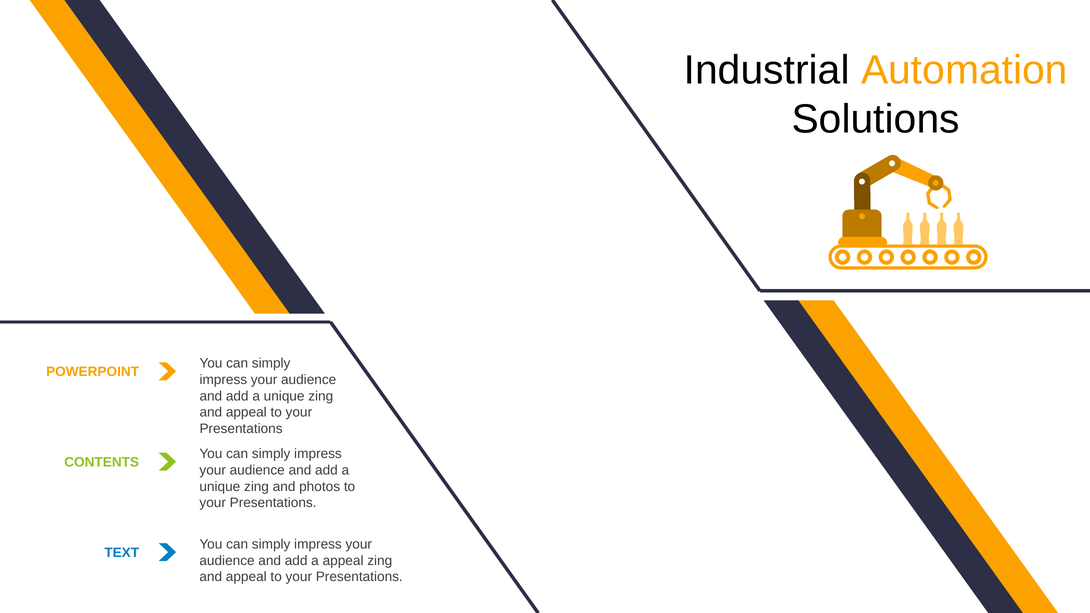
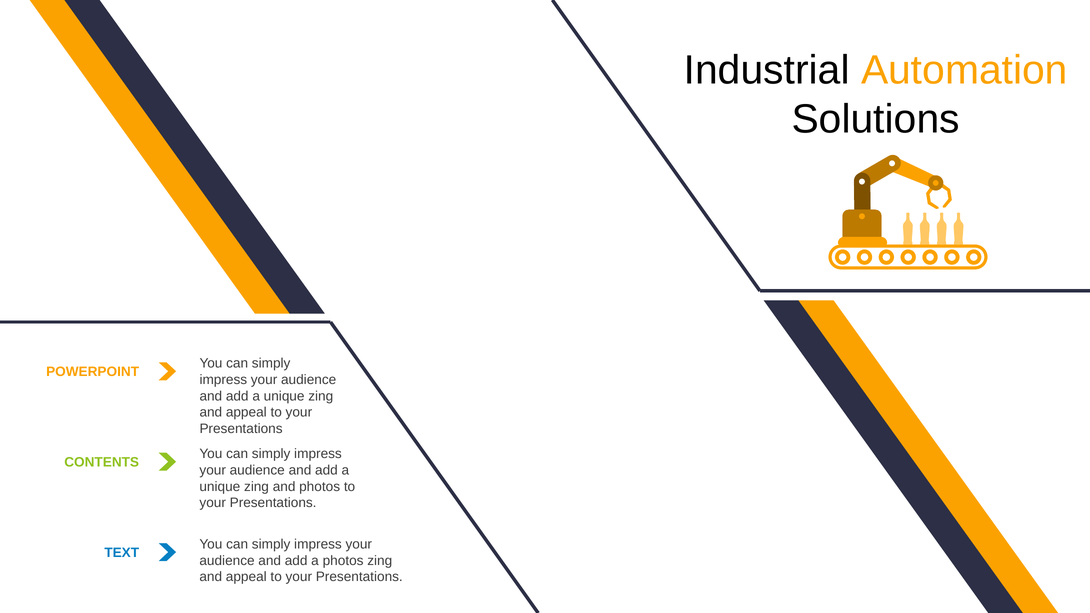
a appeal: appeal -> photos
